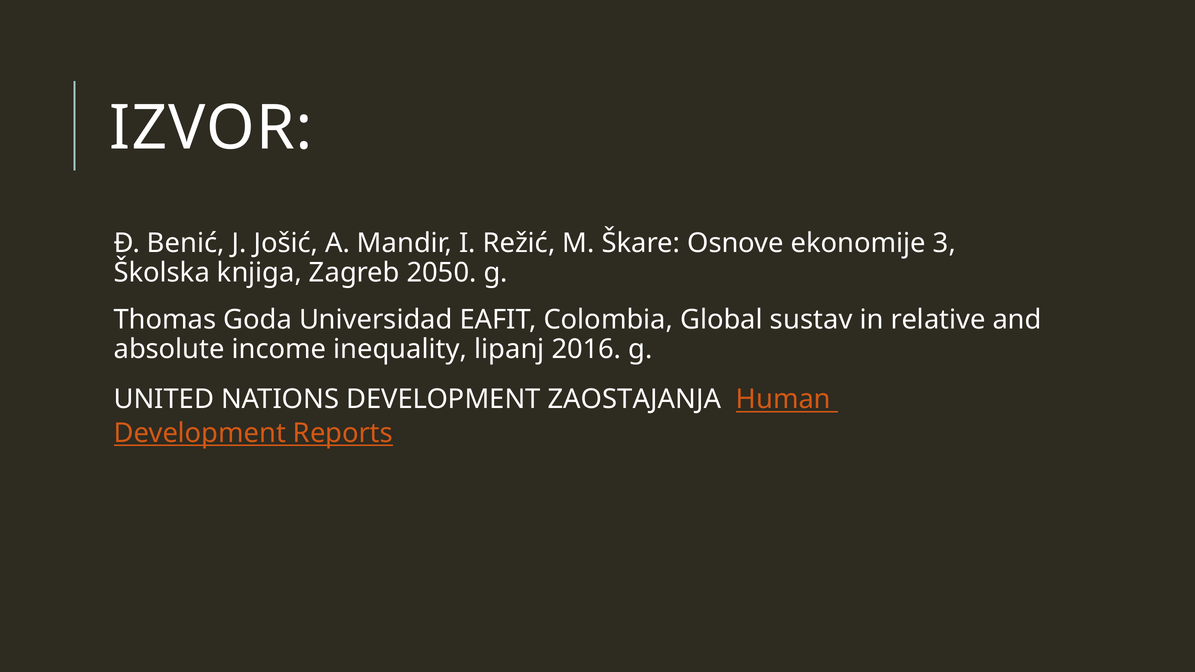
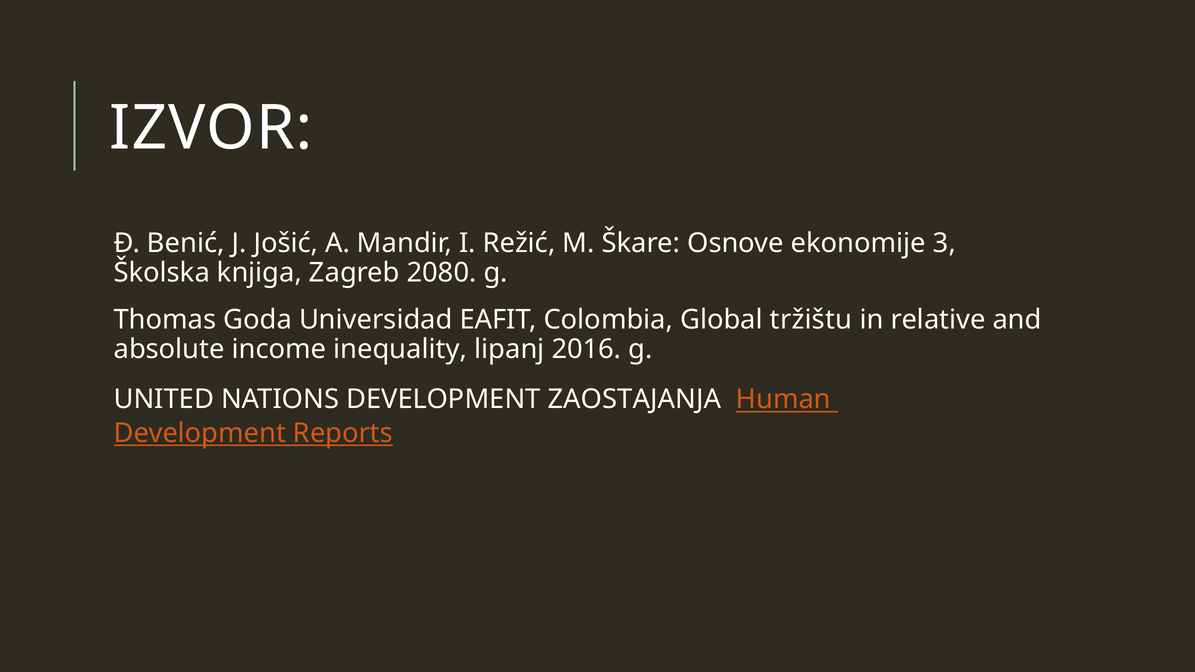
2050: 2050 -> 2080
sustav: sustav -> tržištu
